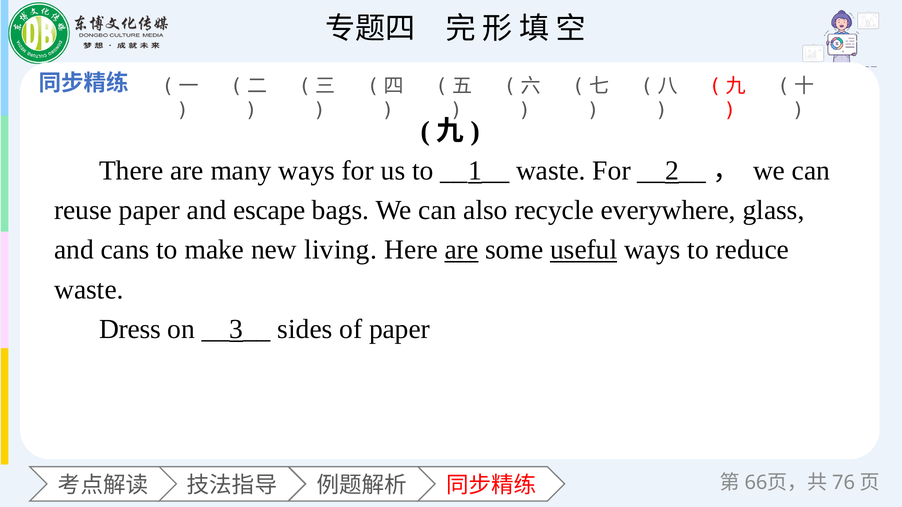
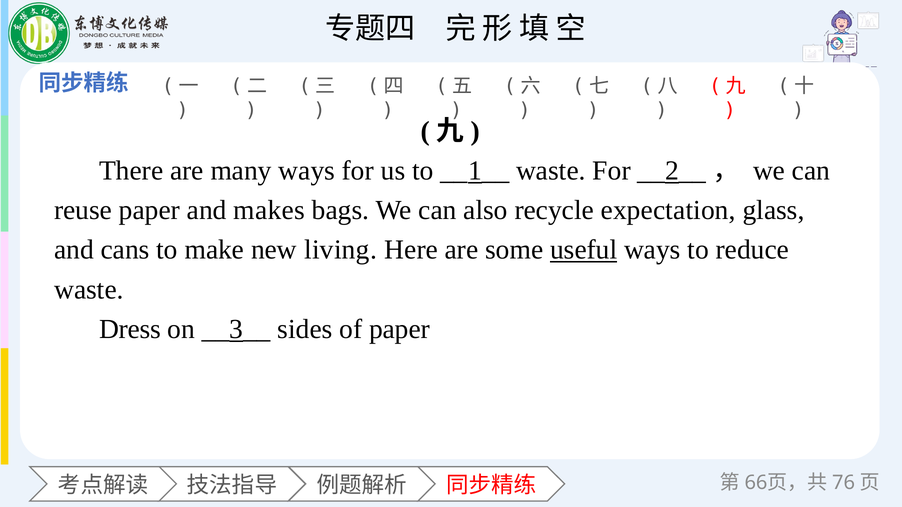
escape: escape -> makes
everywhere: everywhere -> expectation
are at (462, 250) underline: present -> none
